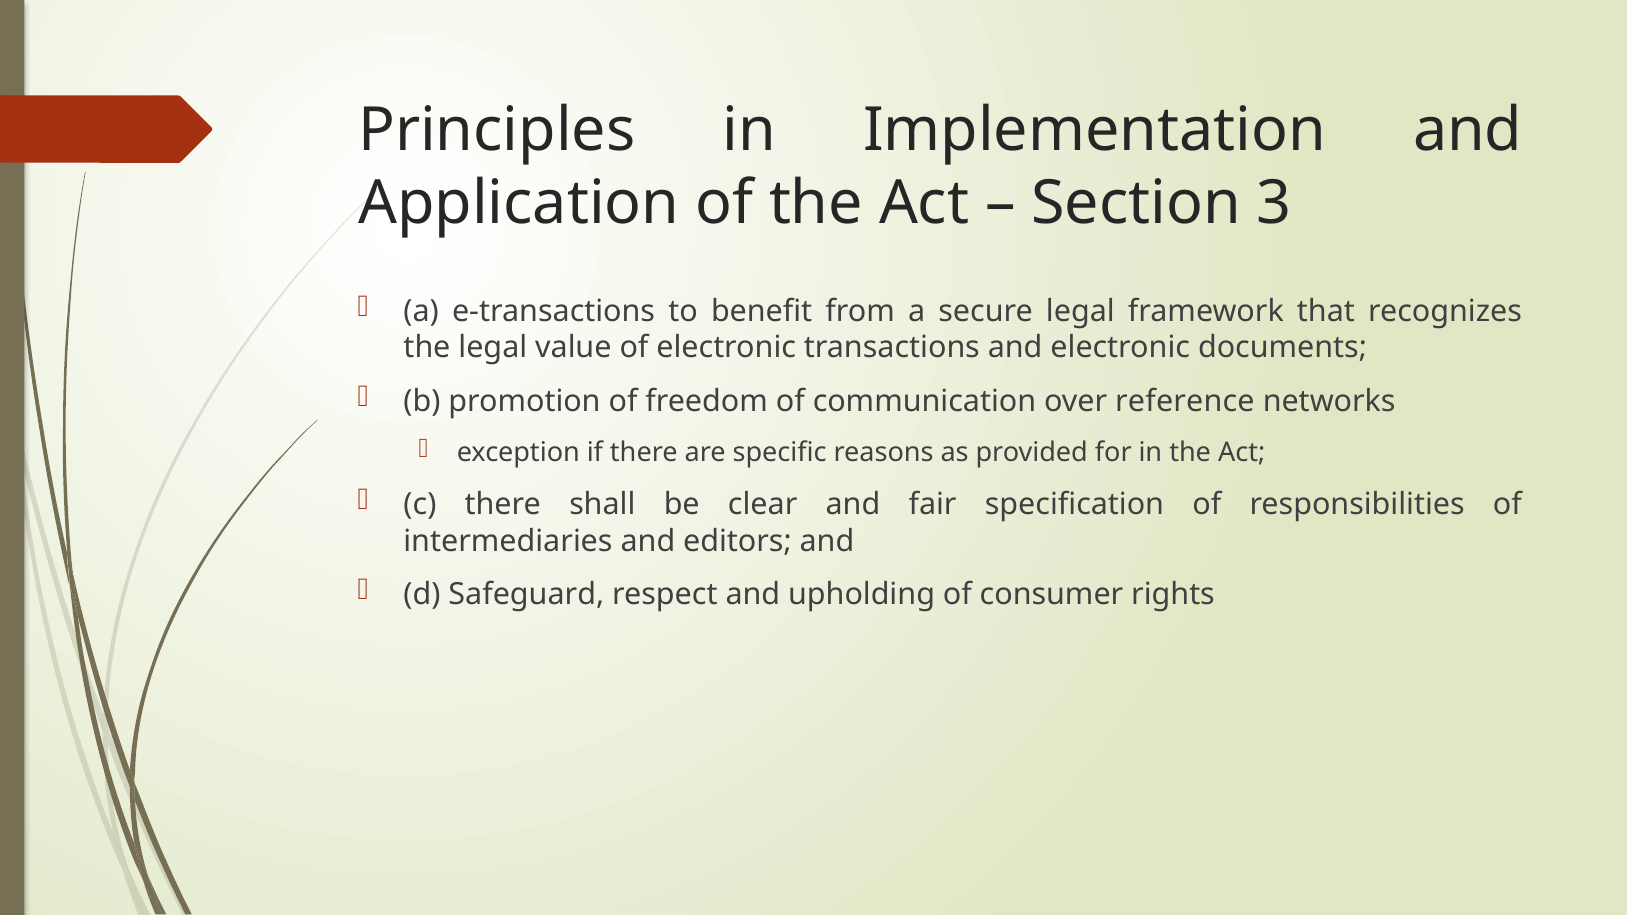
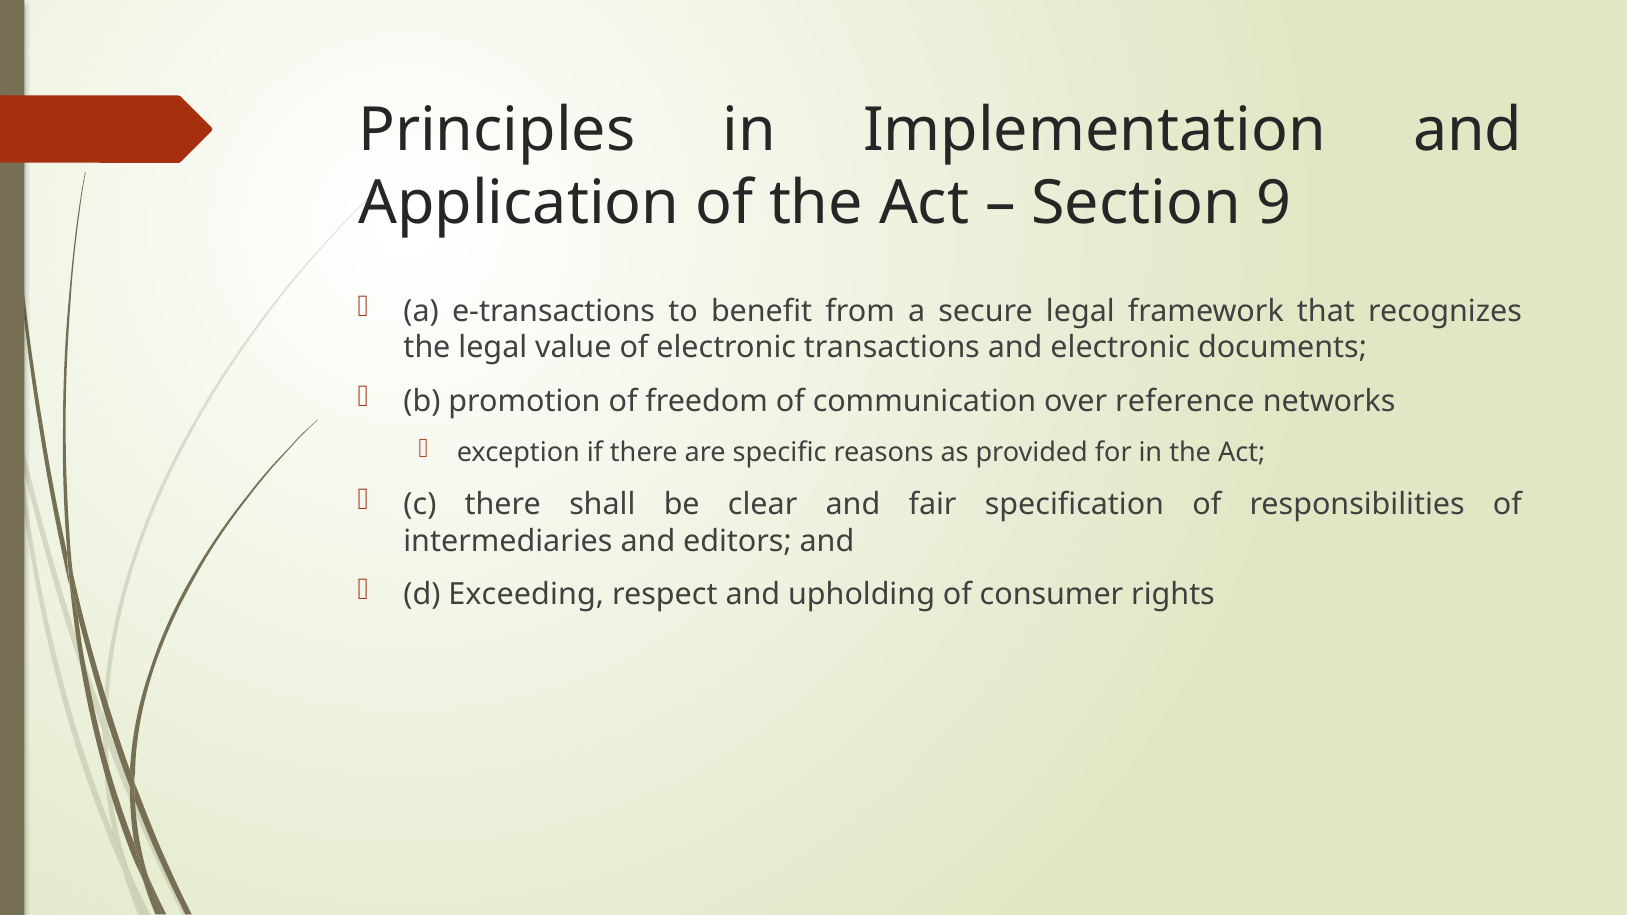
3: 3 -> 9
Safeguard: Safeguard -> Exceeding
